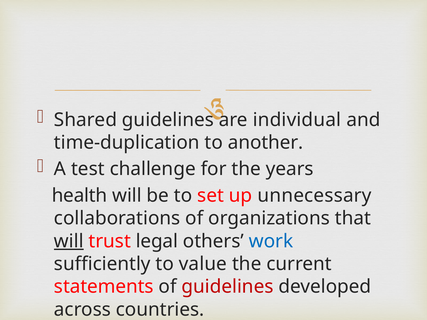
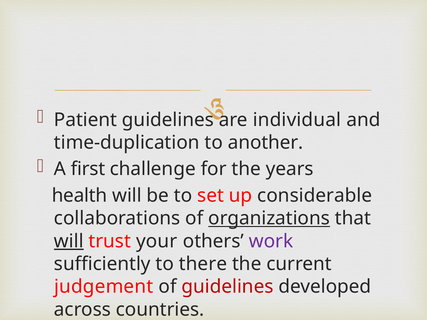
Shared: Shared -> Patient
test: test -> first
unnecessary: unnecessary -> considerable
organizations underline: none -> present
legal: legal -> your
work colour: blue -> purple
value: value -> there
statements: statements -> judgement
